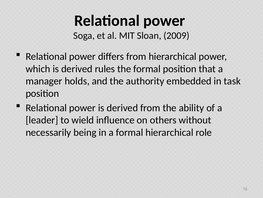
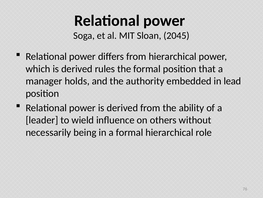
2009: 2009 -> 2045
task: task -> lead
